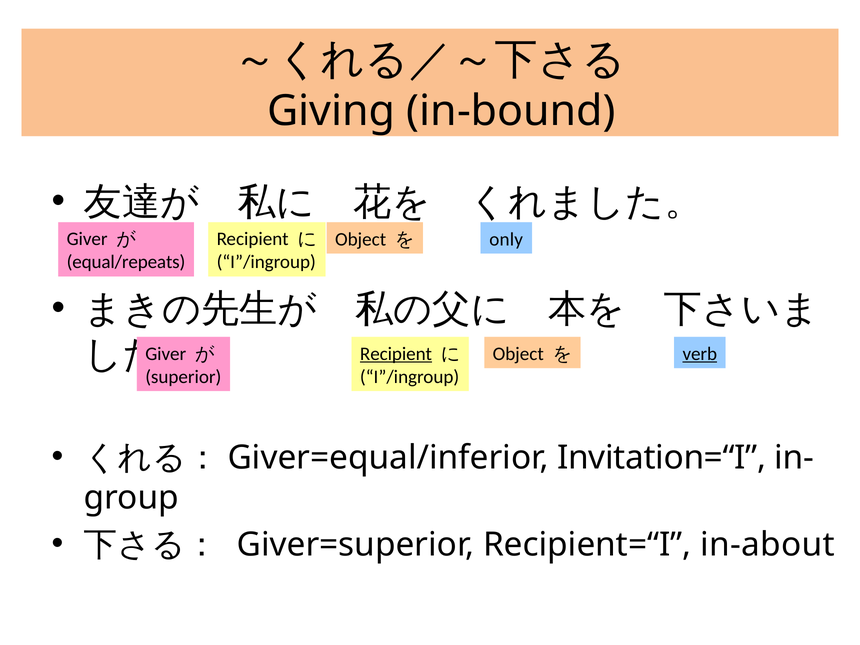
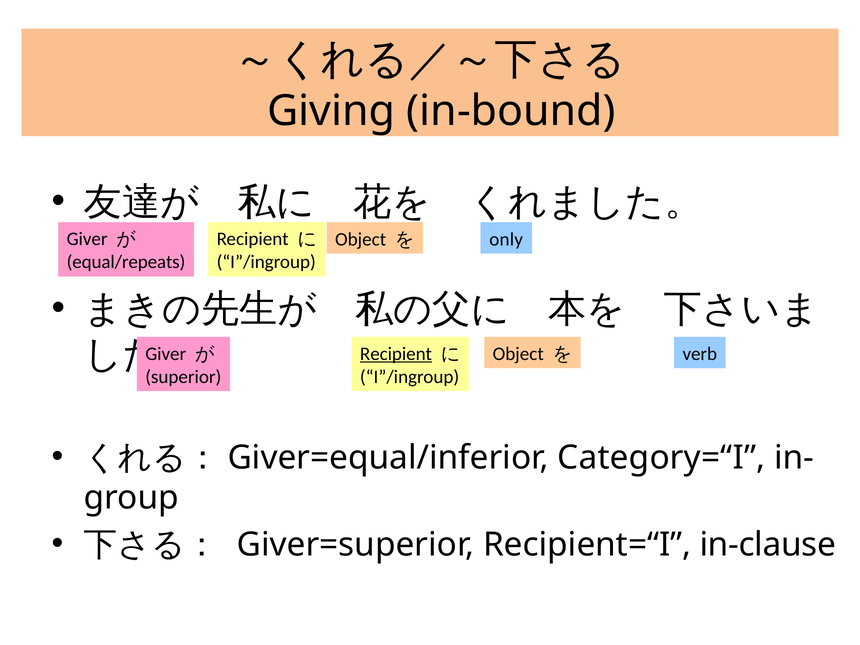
verb underline: present -> none
Invitation=“I: Invitation=“I -> Category=“I
in-about: in-about -> in-clause
